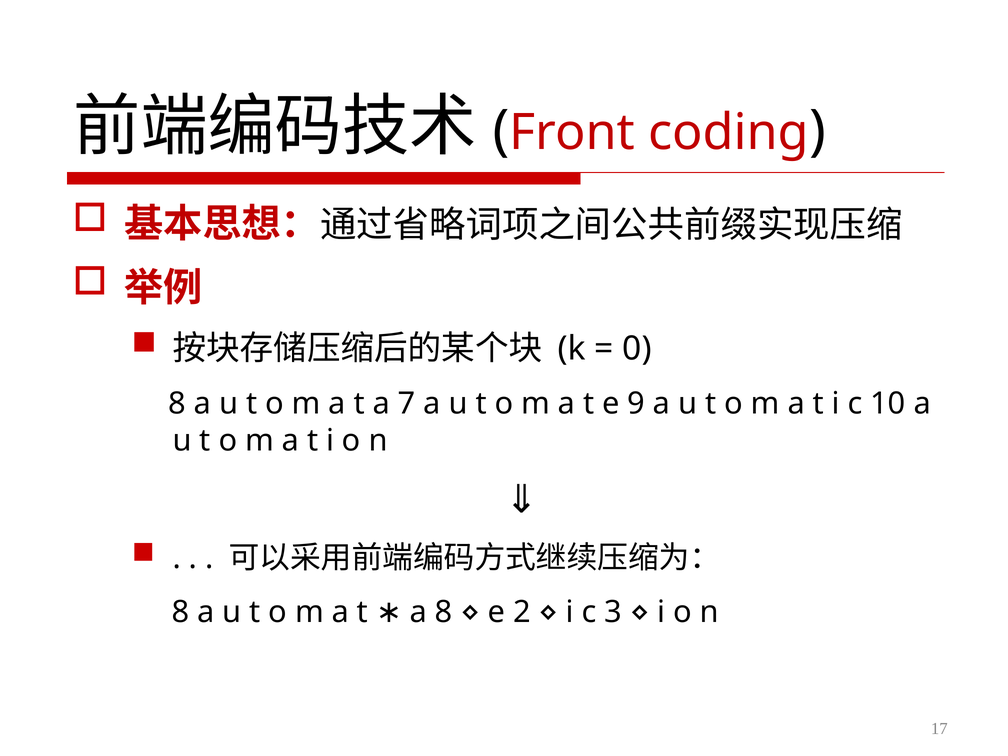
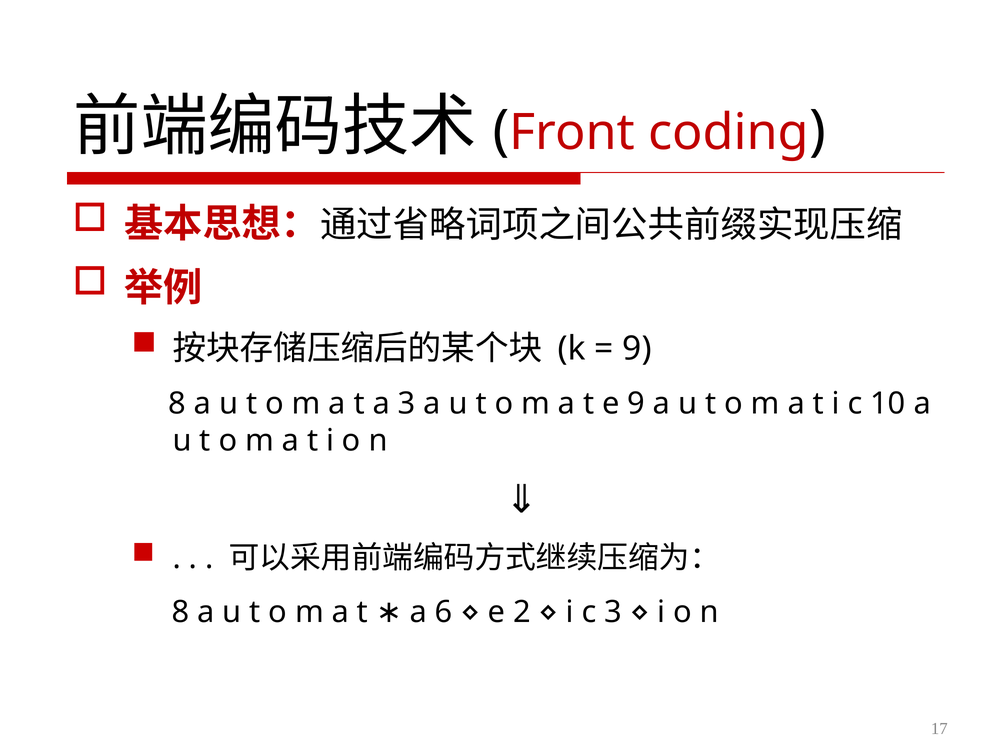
0 at (637, 348): 0 -> 9
a 7: 7 -> 3
a 8: 8 -> 6
